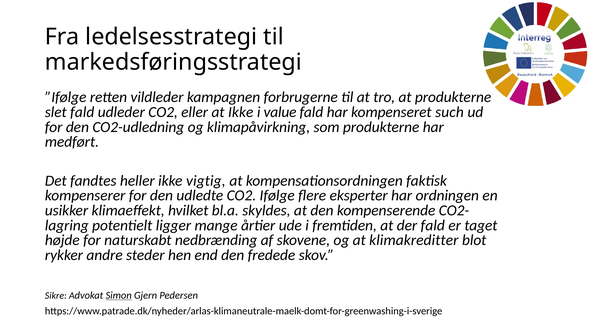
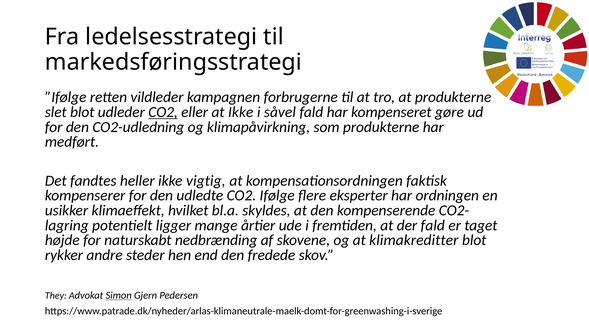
slet fald: fald -> blot
CO2 at (163, 112) underline: none -> present
value: value -> såvel
such: such -> gøre
Sikre: Sikre -> They
